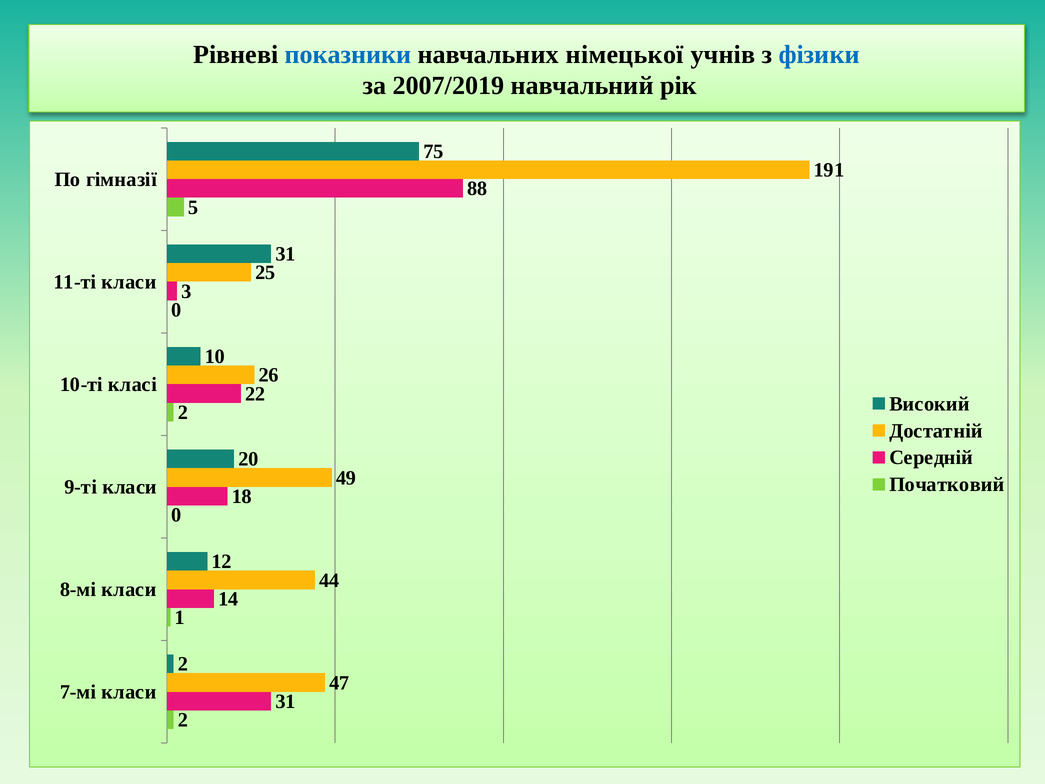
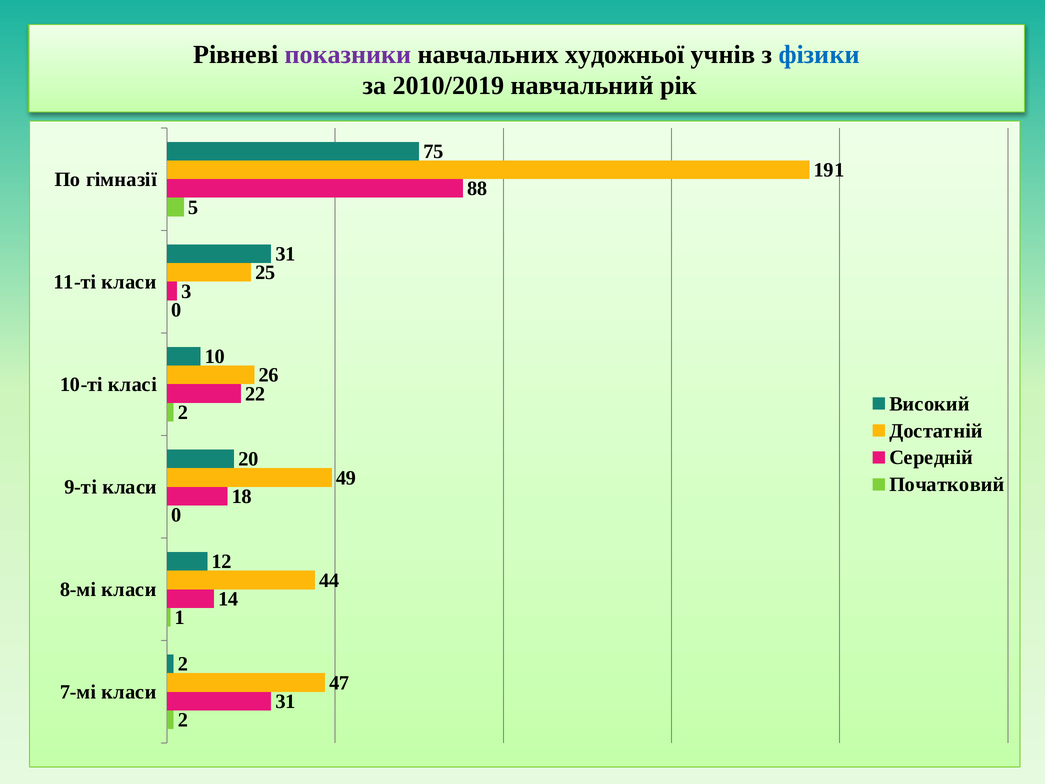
показники colour: blue -> purple
німецької: німецької -> художньої
2007/2019: 2007/2019 -> 2010/2019
